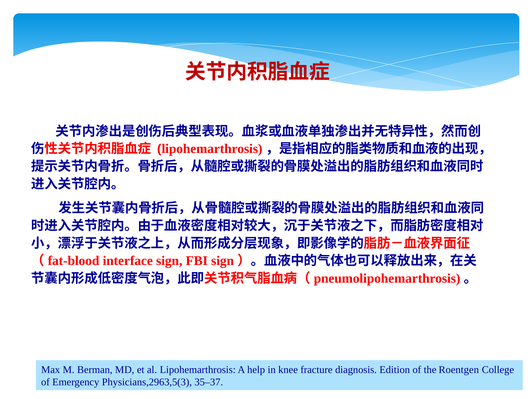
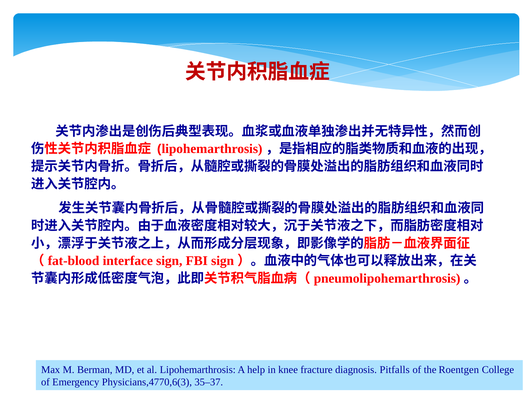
Edition: Edition -> Pitfalls
Physicians,2963,5(3: Physicians,2963,5(3 -> Physicians,4770,6(3
